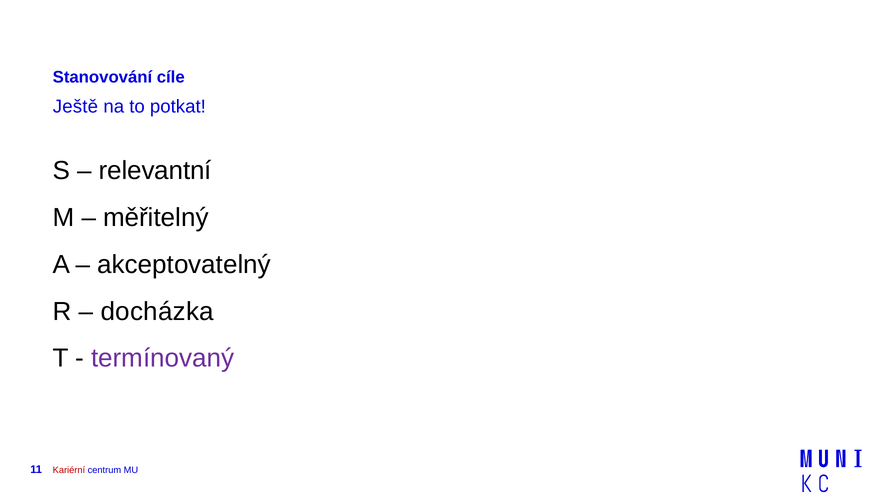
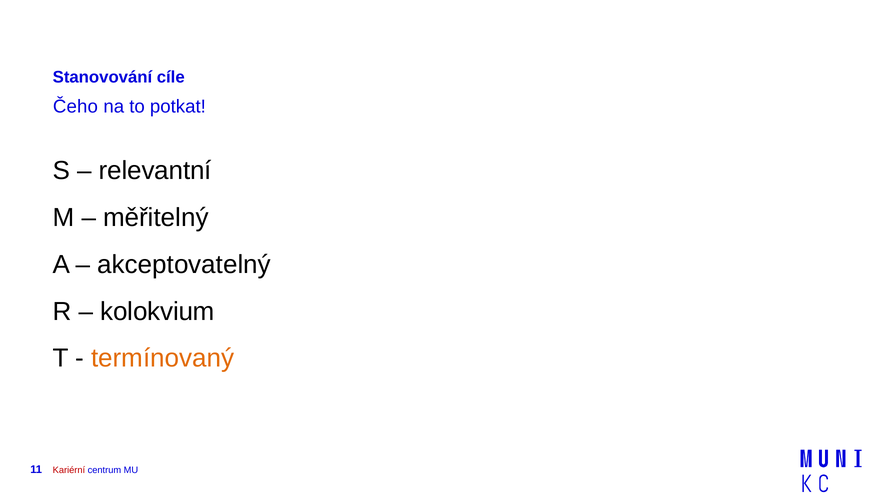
Ještě: Ještě -> Čeho
docházka: docházka -> kolokvium
termínovaný colour: purple -> orange
